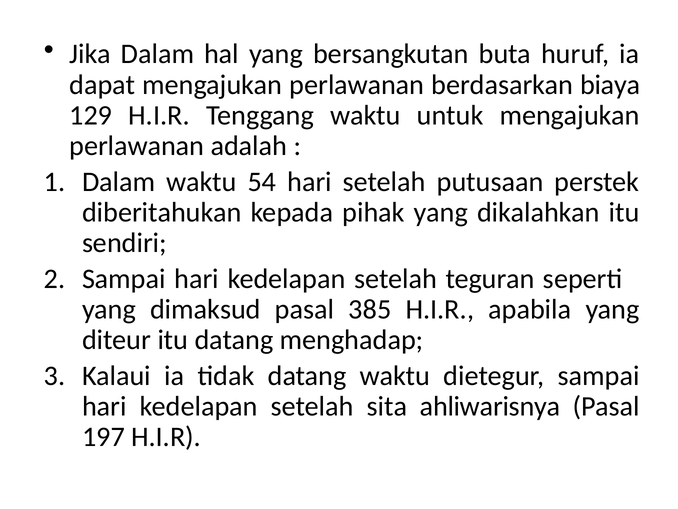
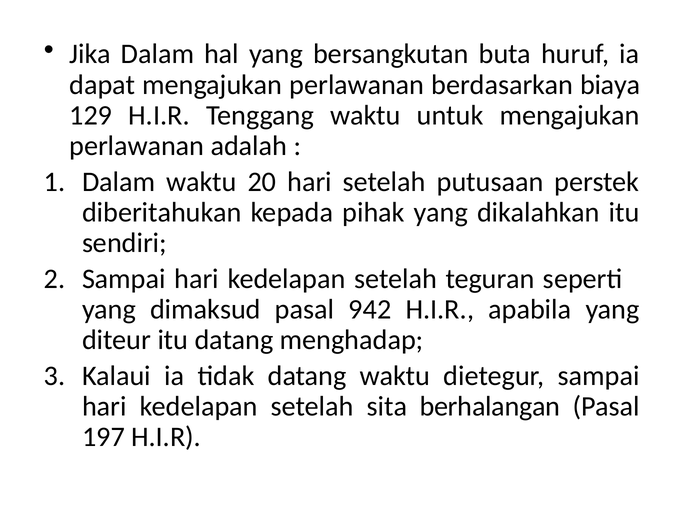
54: 54 -> 20
385: 385 -> 942
ahliwarisnya: ahliwarisnya -> berhalangan
